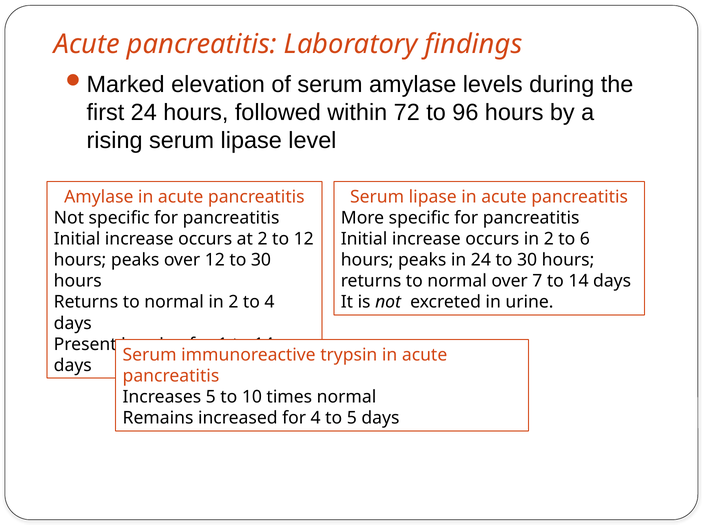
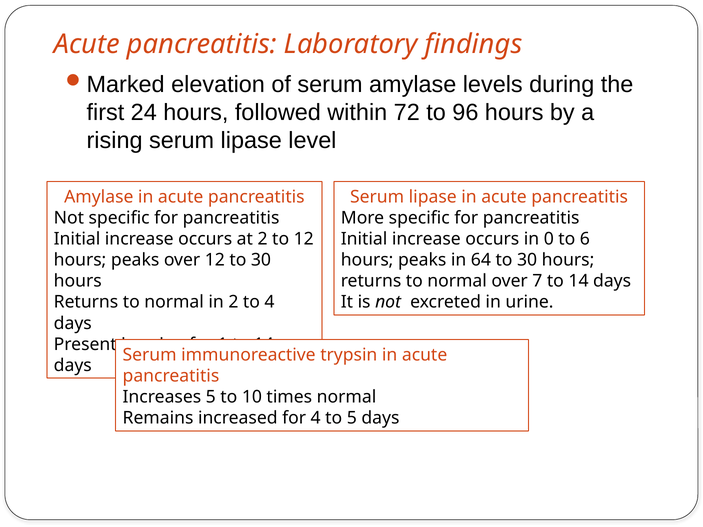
occurs in 2: 2 -> 0
in 24: 24 -> 64
